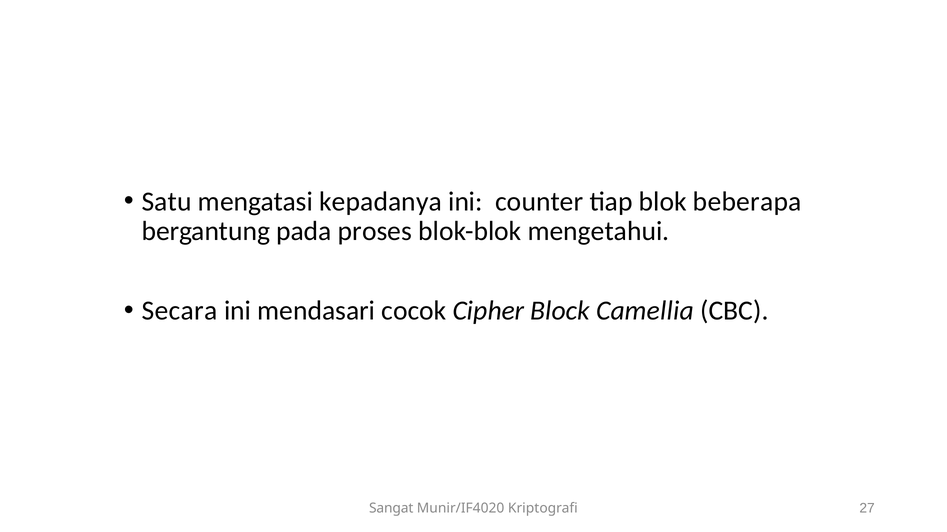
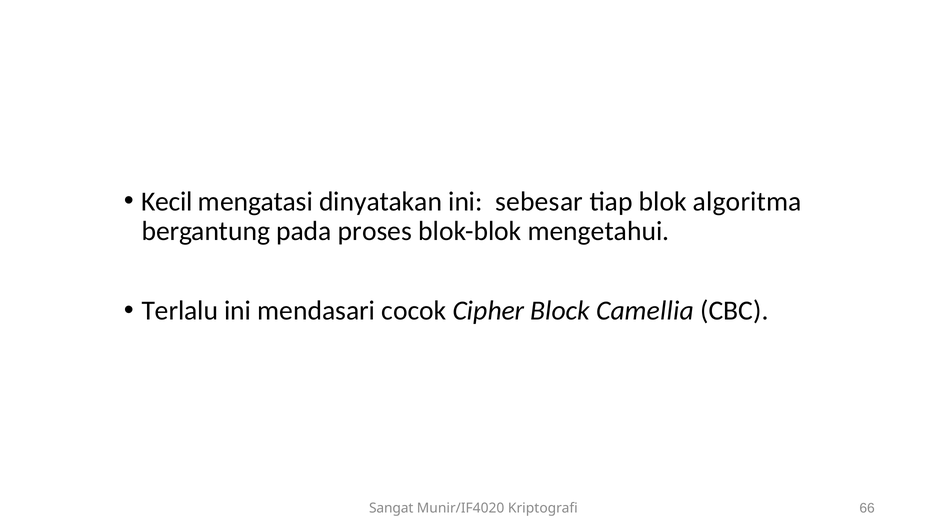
Satu: Satu -> Kecil
kepadanya: kepadanya -> dinyatakan
counter: counter -> sebesar
beberapa: beberapa -> algoritma
Secara: Secara -> Terlalu
27: 27 -> 66
